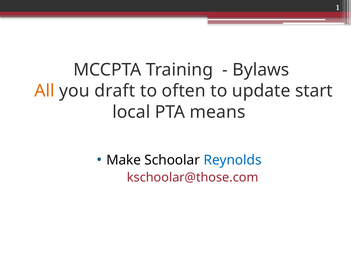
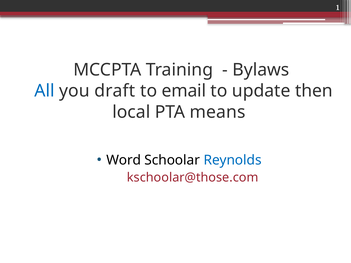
All colour: orange -> blue
often: often -> email
start: start -> then
Make: Make -> Word
